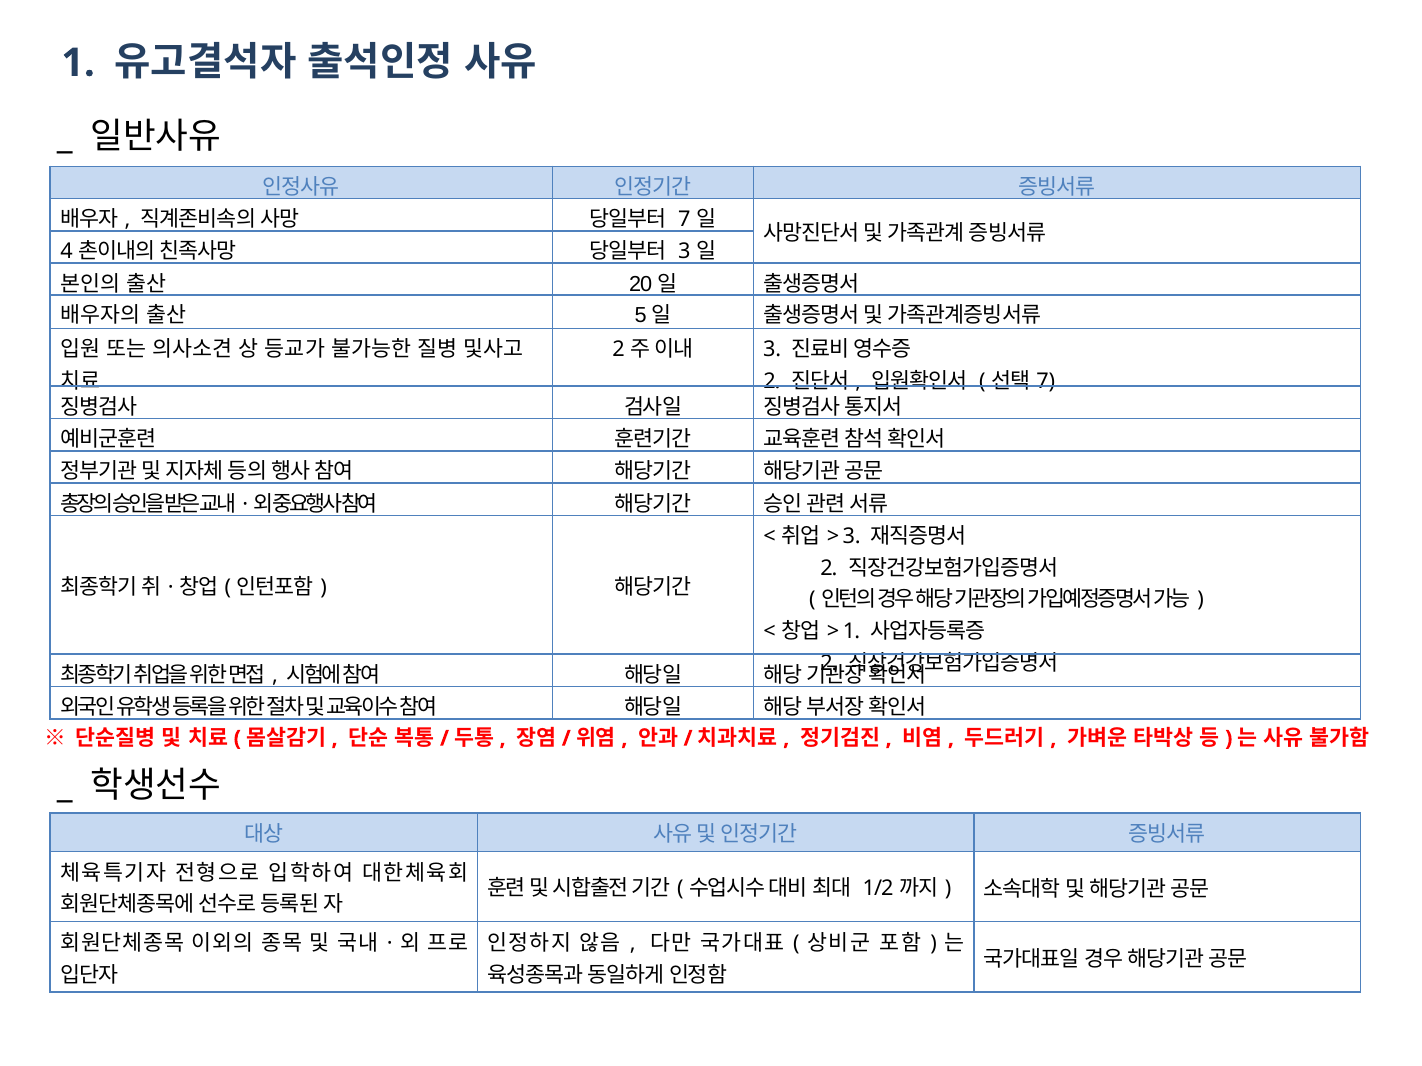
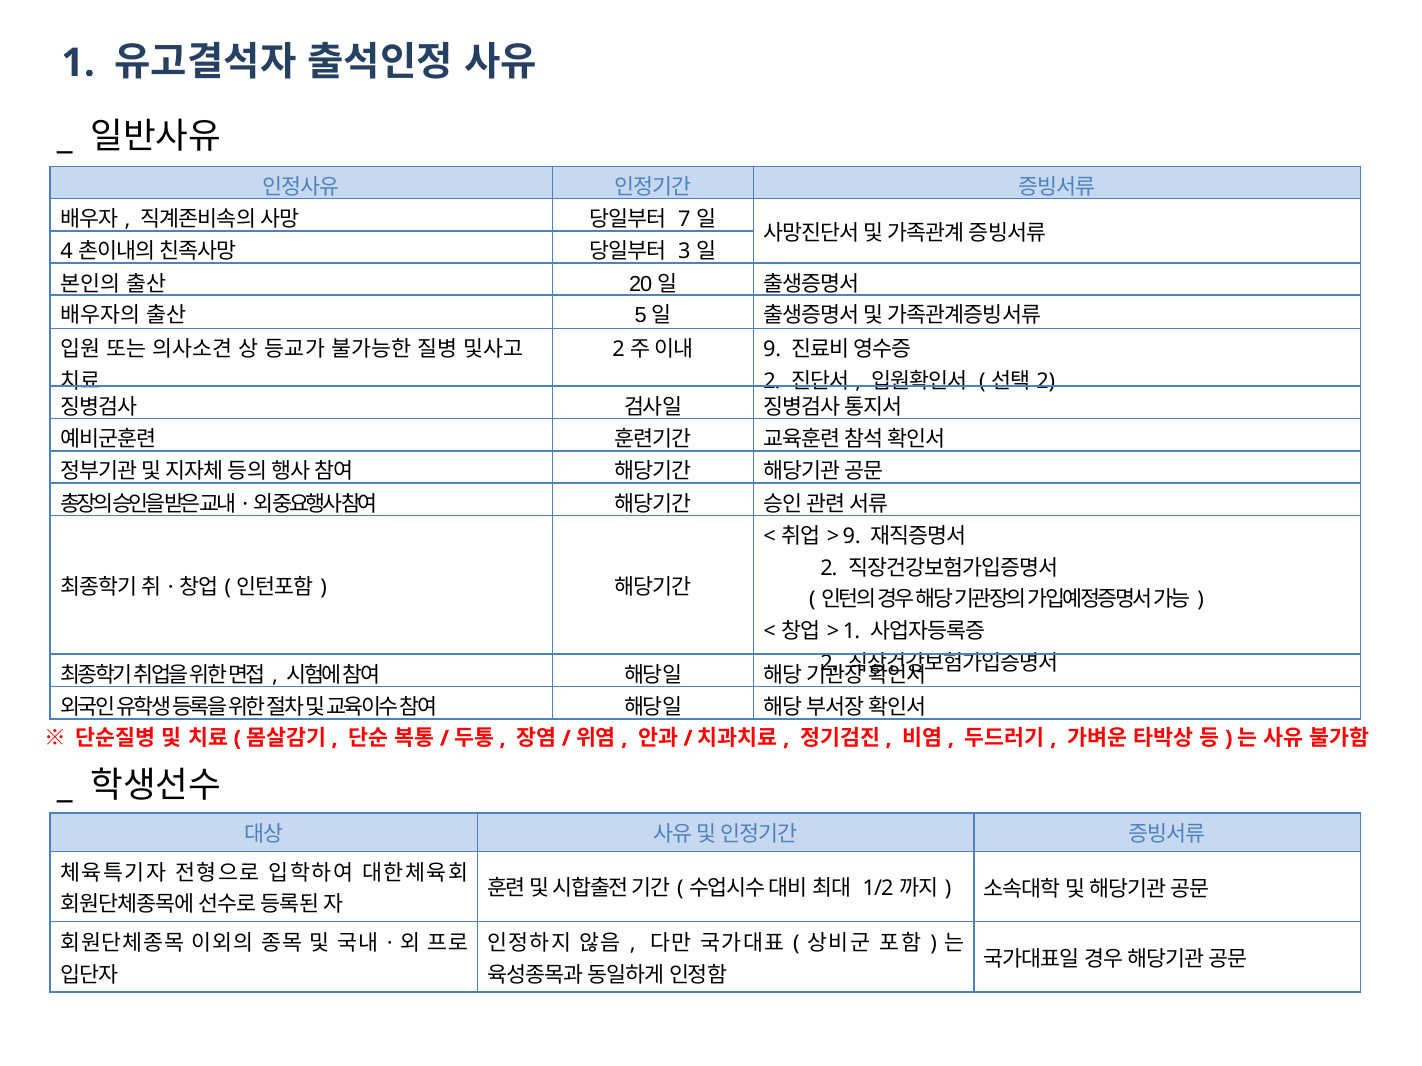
3 at (772, 350): 3 -> 9
7 at (1046, 381): 7 -> 2
3 at (852, 537): 3 -> 9
